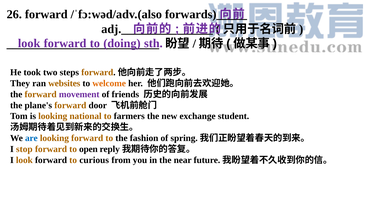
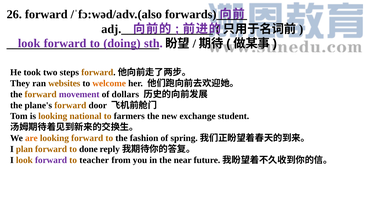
friends: friends -> dollars
are colour: blue -> orange
stop: stop -> plan
open: open -> done
forward at (51, 160) colour: black -> purple
curious: curious -> teacher
